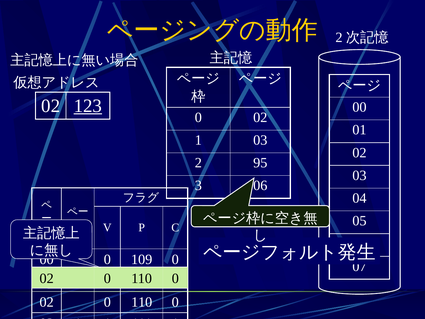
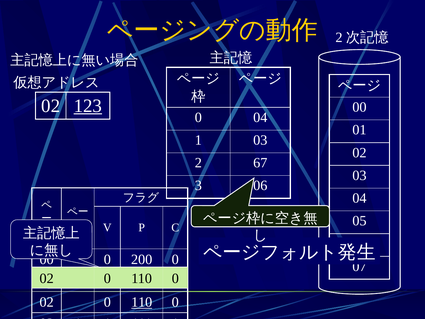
02 at (260, 117): 02 -> 04
95: 95 -> 67
109: 109 -> 200
110 at (142, 302) underline: none -> present
